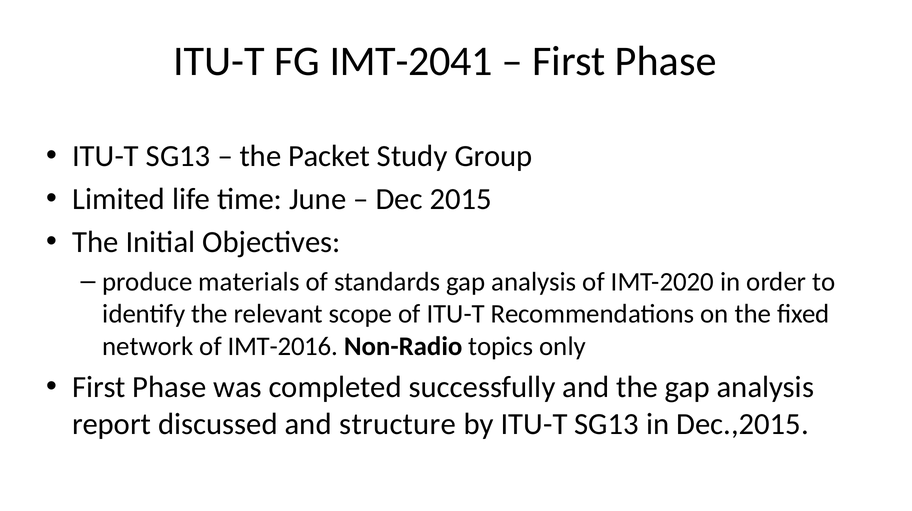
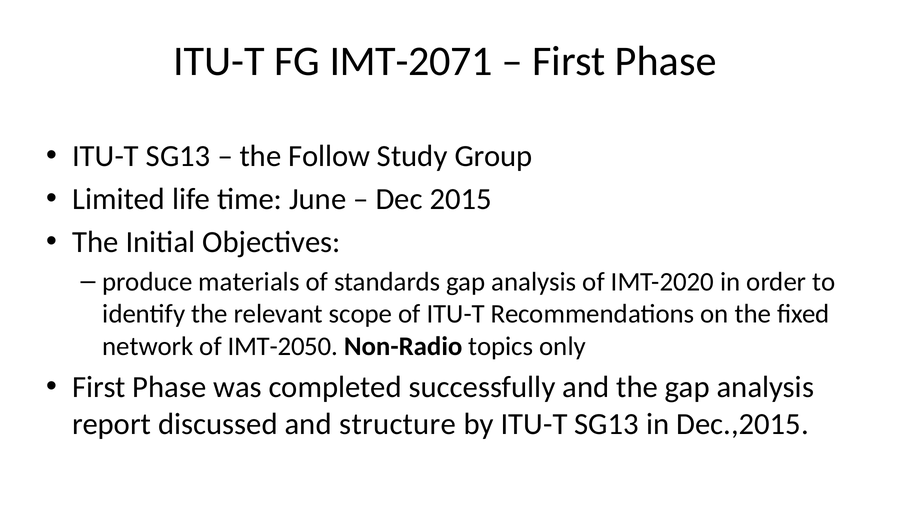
IMT-2041: IMT-2041 -> IMT-2071
Packet: Packet -> Follow
IMT-2016: IMT-2016 -> IMT-2050
